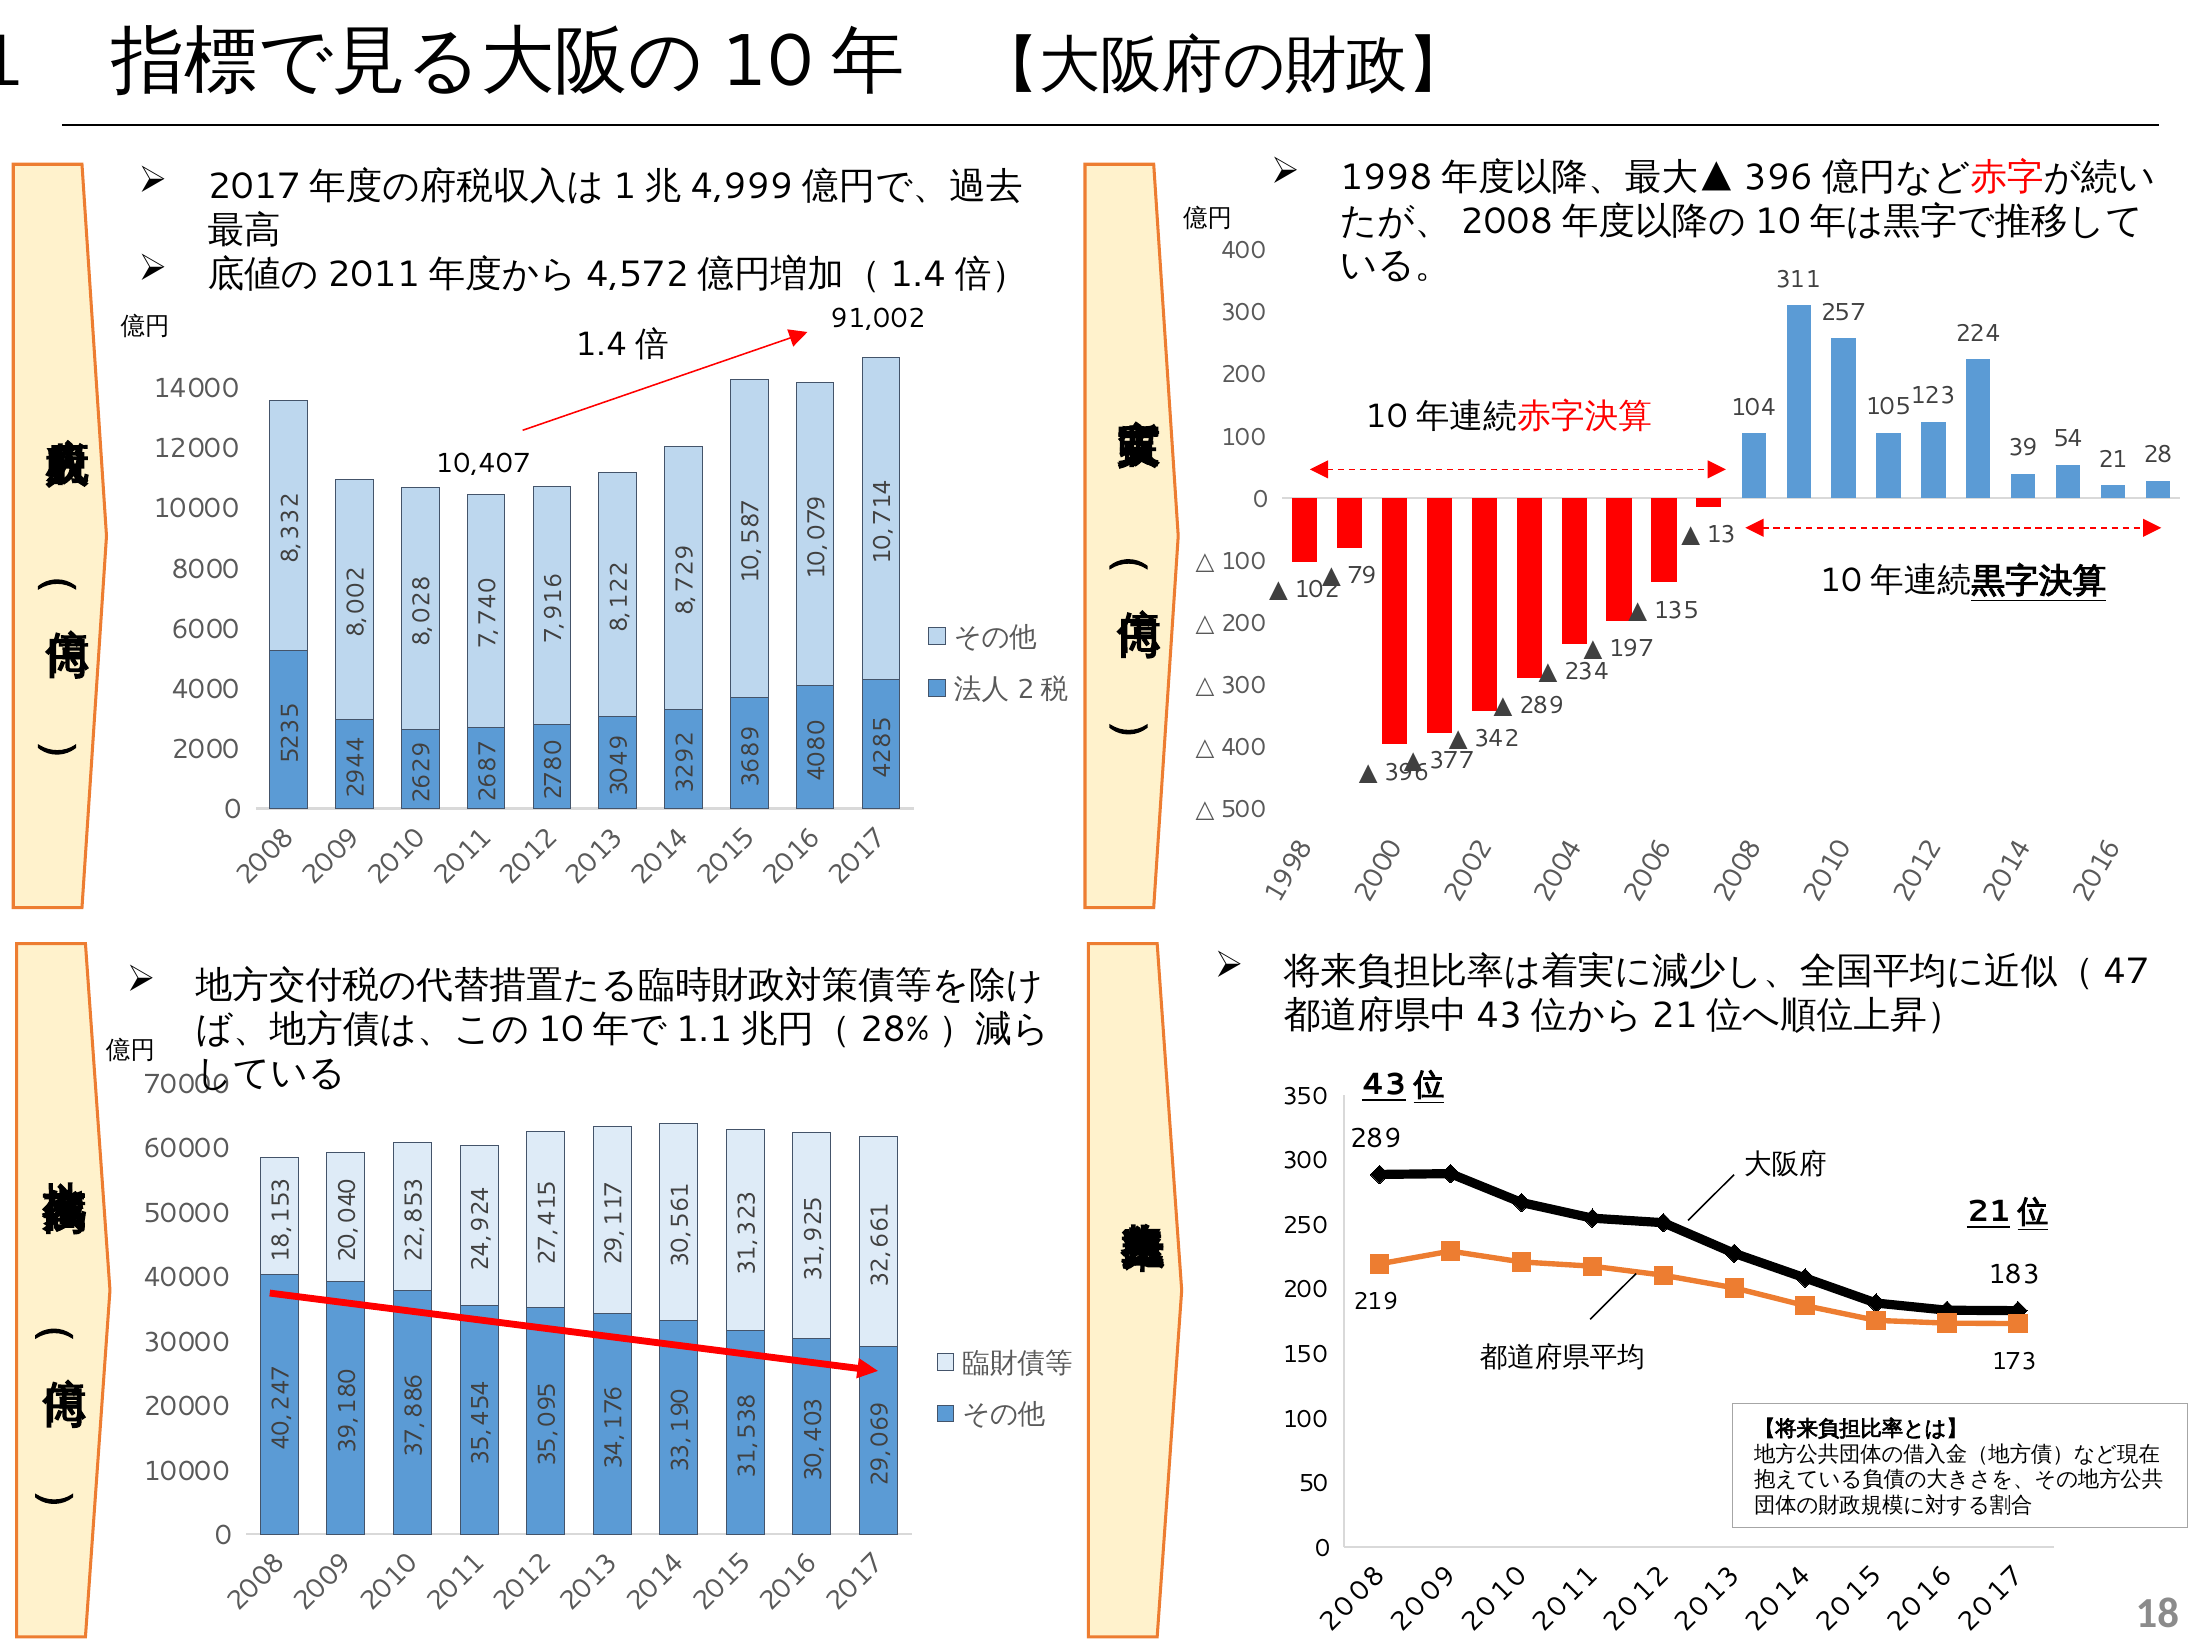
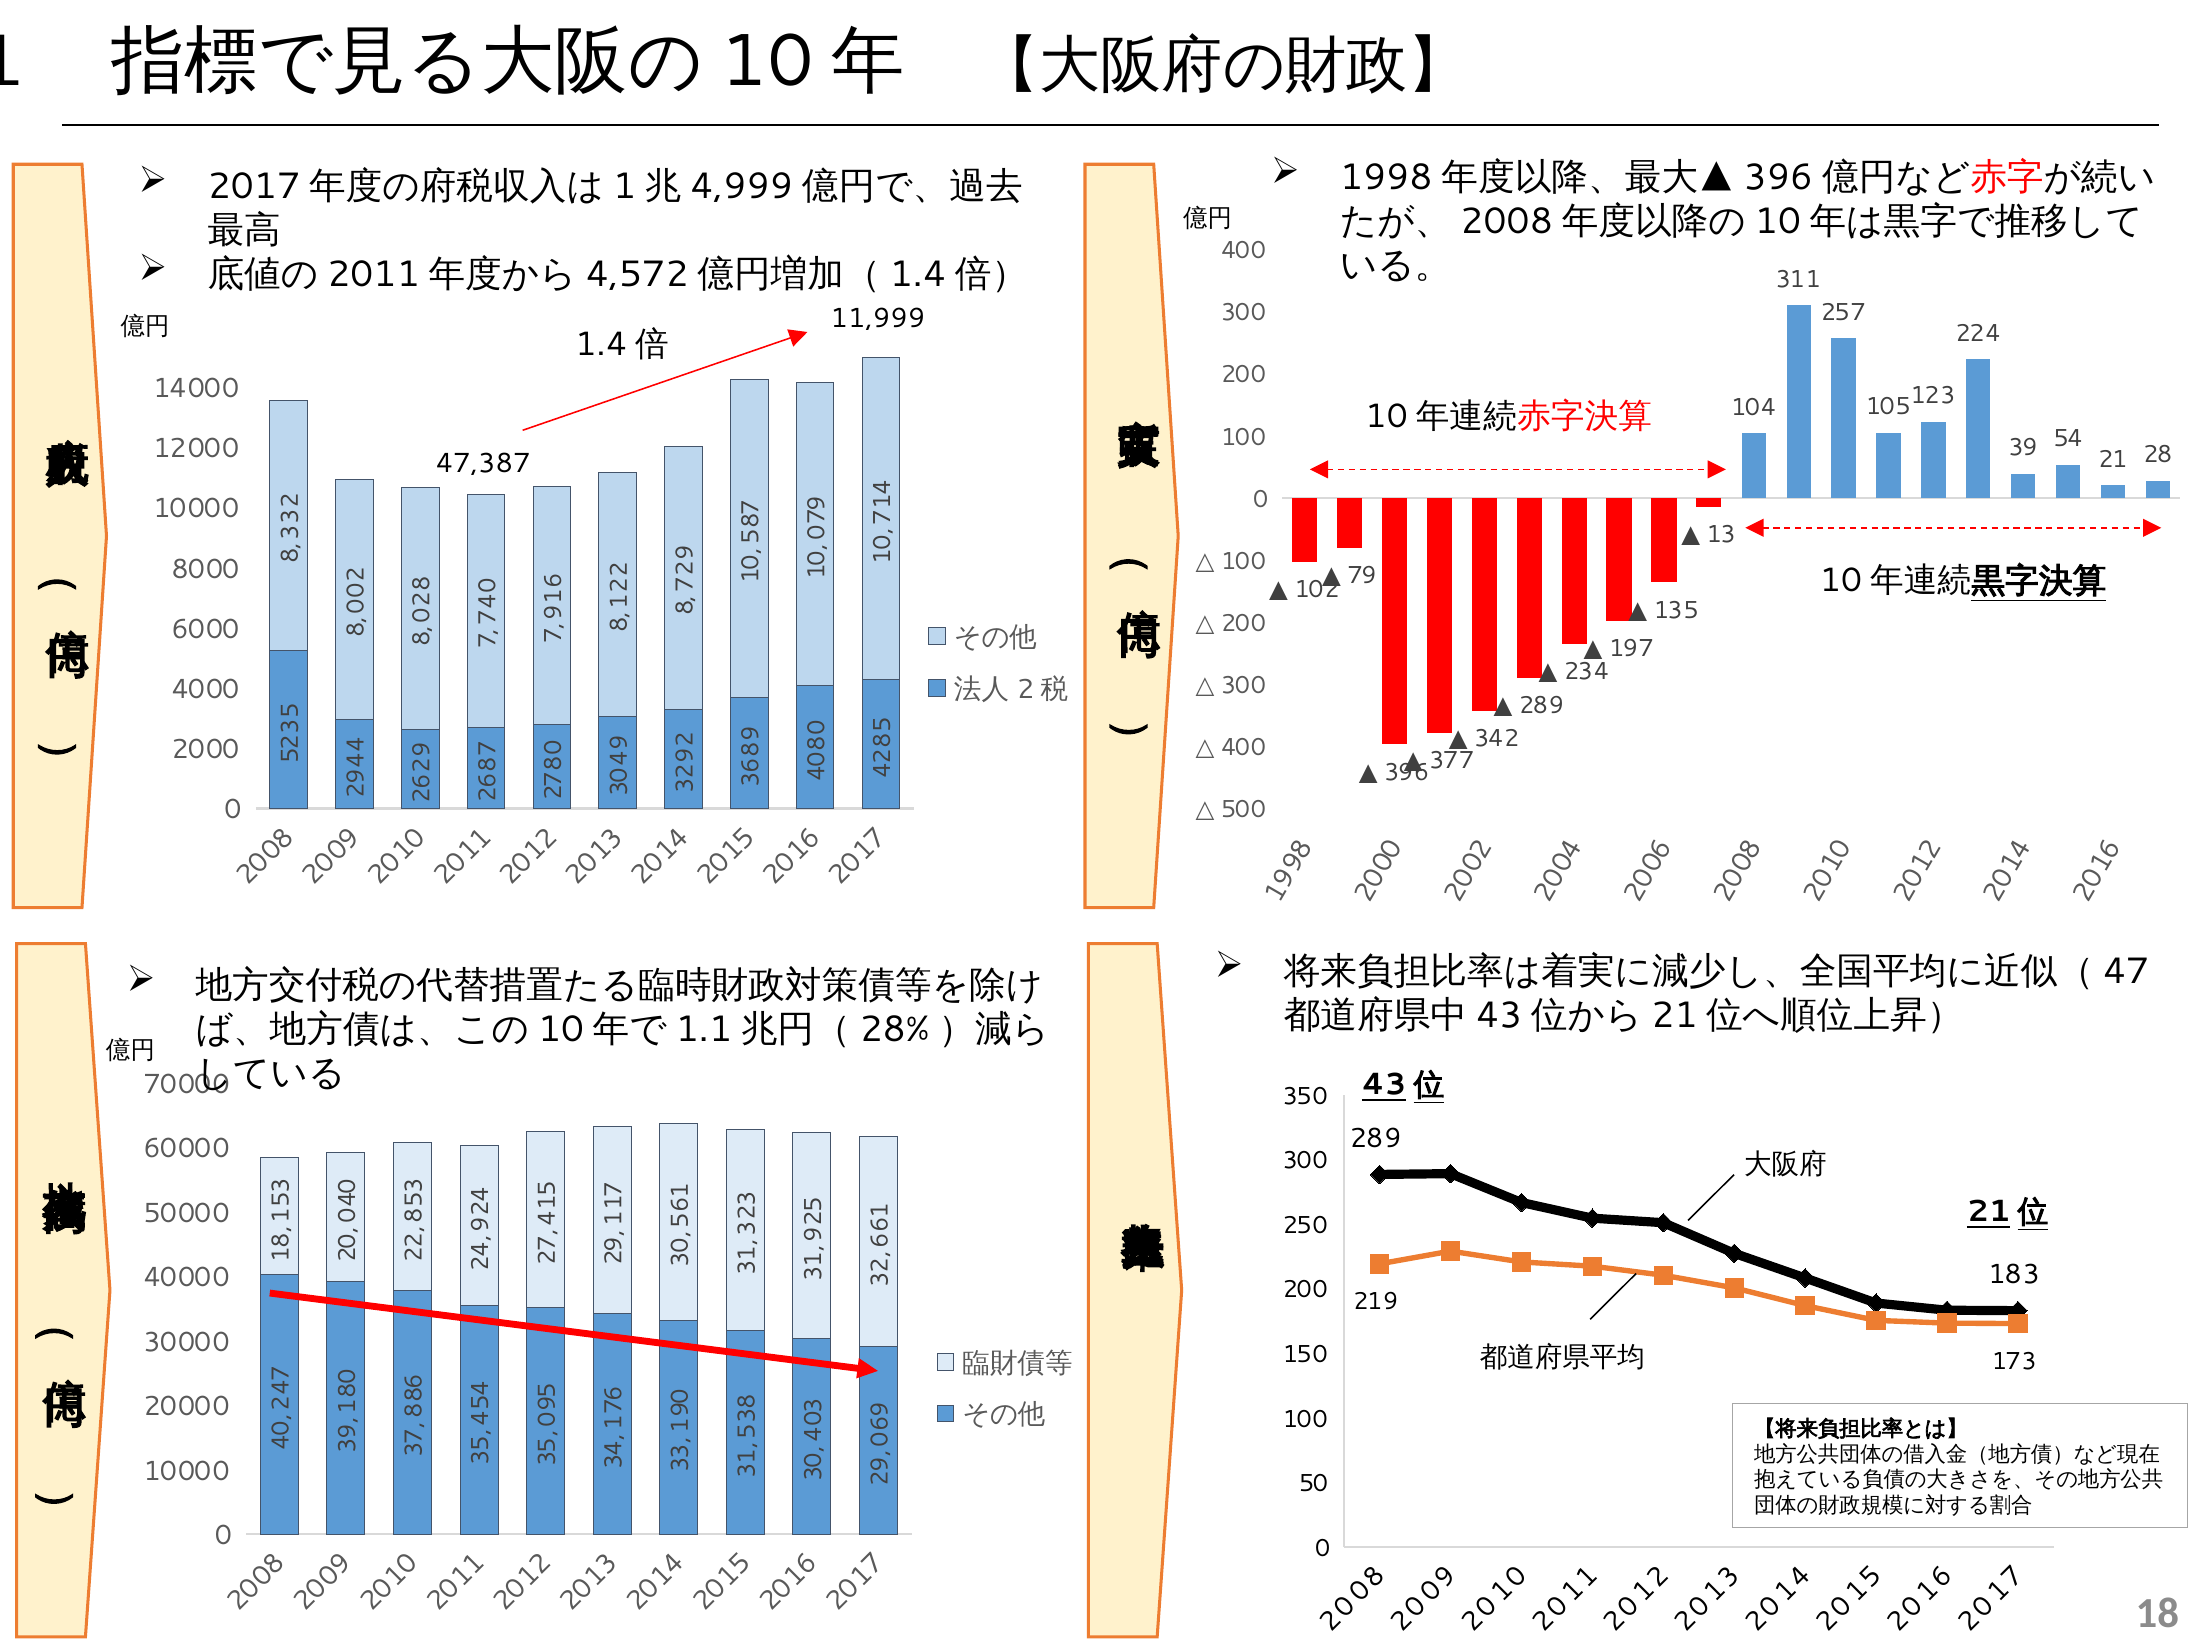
91,002: 91,002 -> 11,999
10,407: 10,407 -> 47,387
